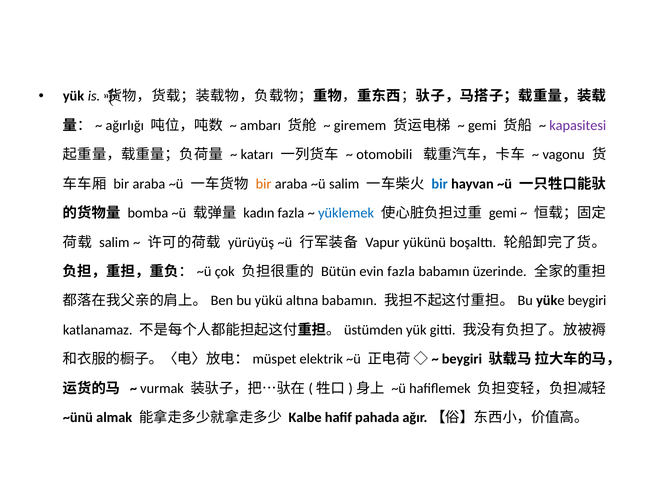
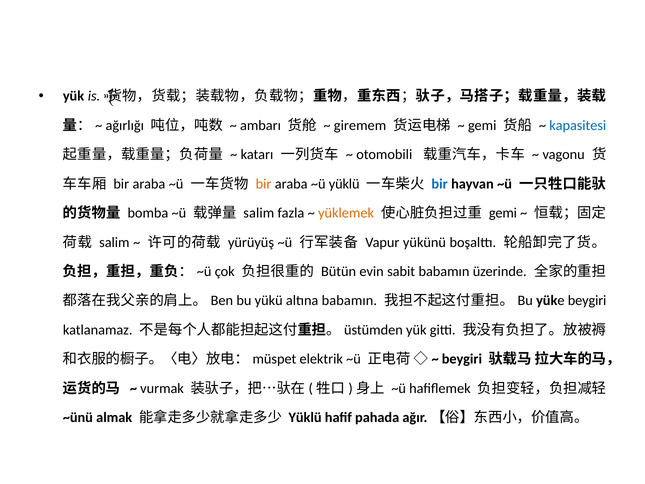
kapasitesi colour: purple -> blue
~ü salim: salim -> yüklü
kadın at (259, 213): kadın -> salim
yüklemek colour: blue -> orange
evin fazla: fazla -> sabit
Kalbe at (305, 417): Kalbe -> Yüklü
